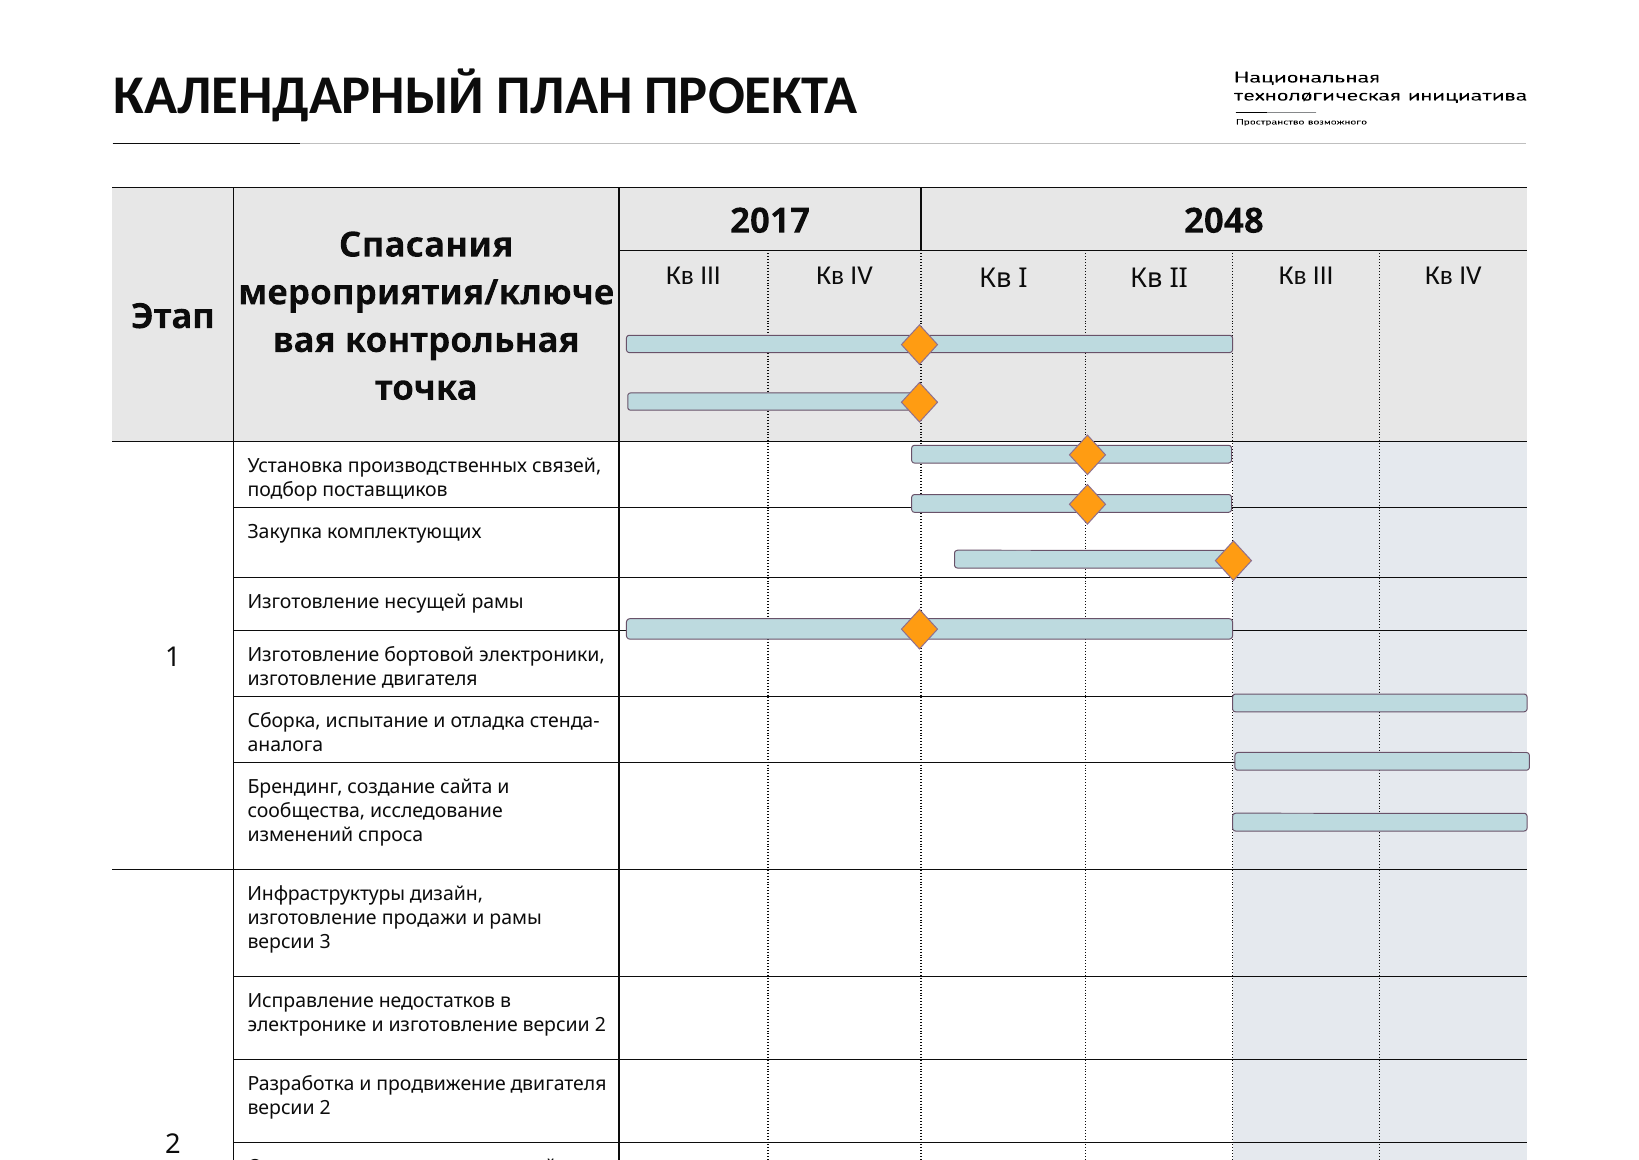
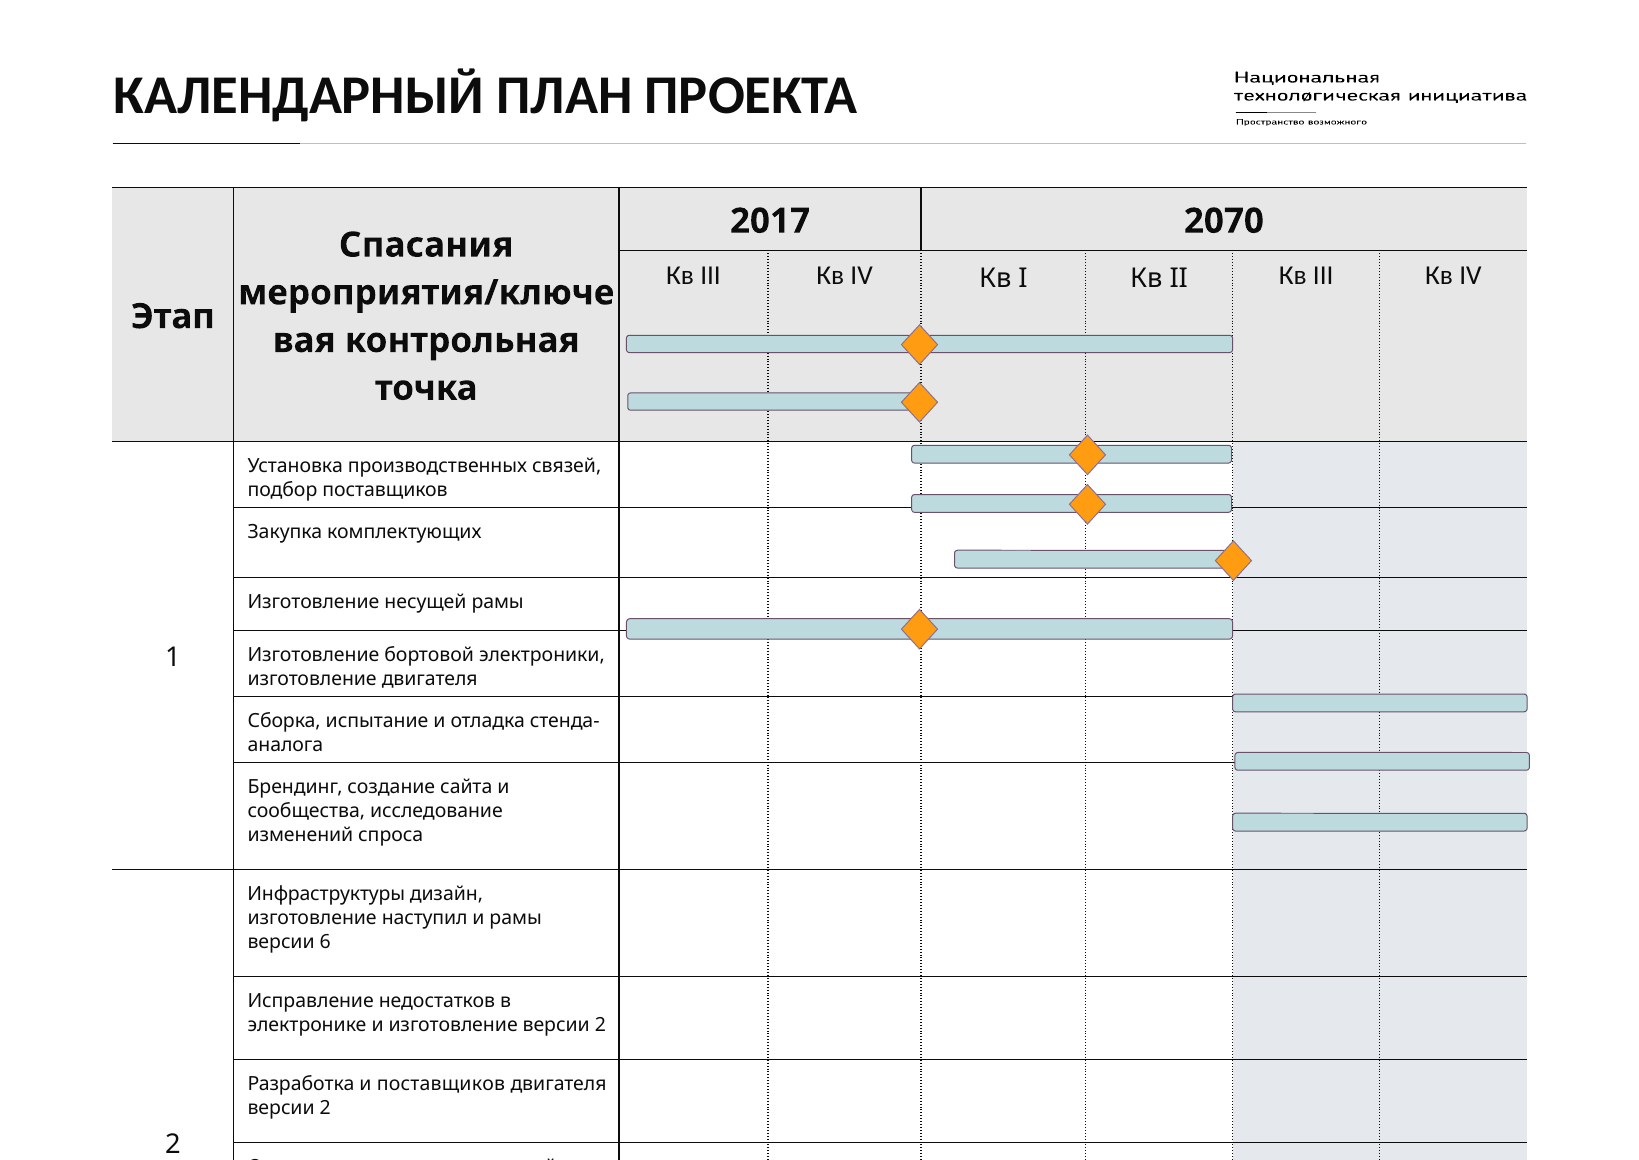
2048: 2048 -> 2070
продажи: продажи -> наступил
3: 3 -> 6
и продвижение: продвижение -> поставщиков
